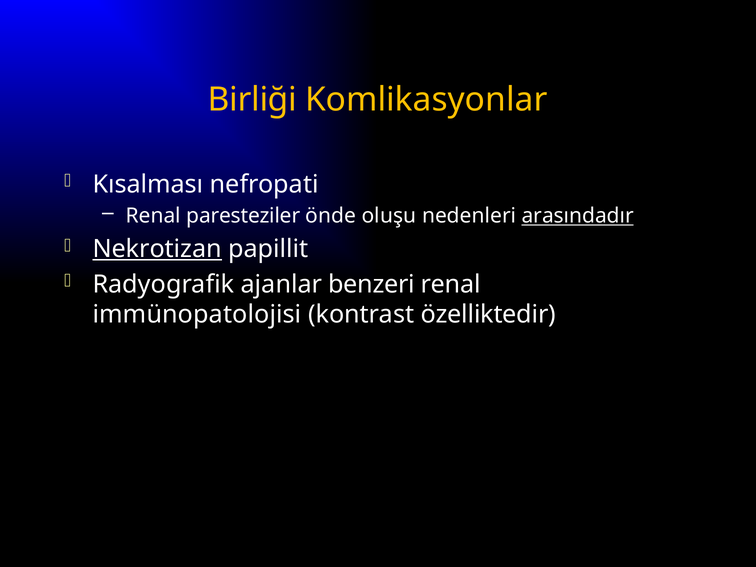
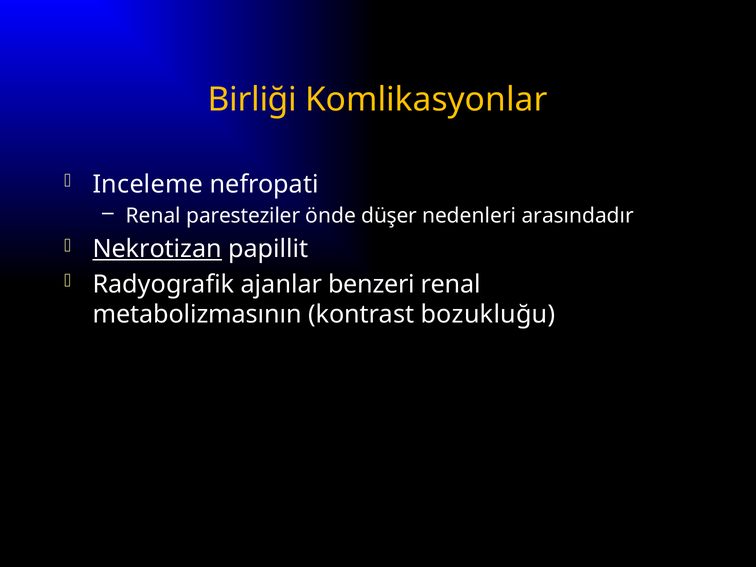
Kısalması: Kısalması -> Inceleme
oluşu: oluşu -> düşer
arasındadır underline: present -> none
immünopatolojisi: immünopatolojisi -> metabolizmasının
özelliktedir: özelliktedir -> bozukluğu
